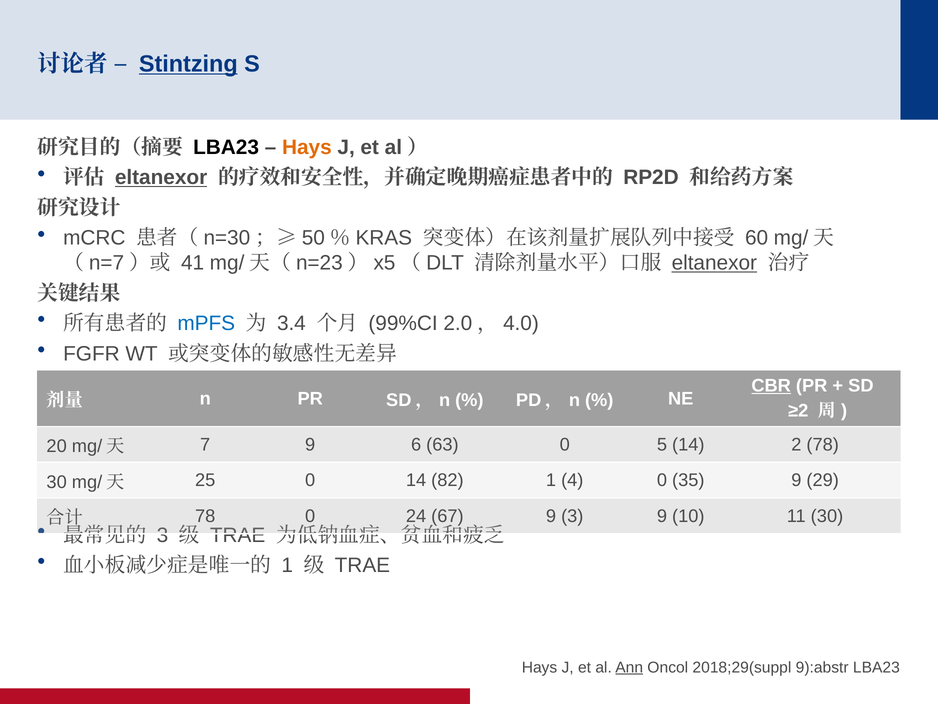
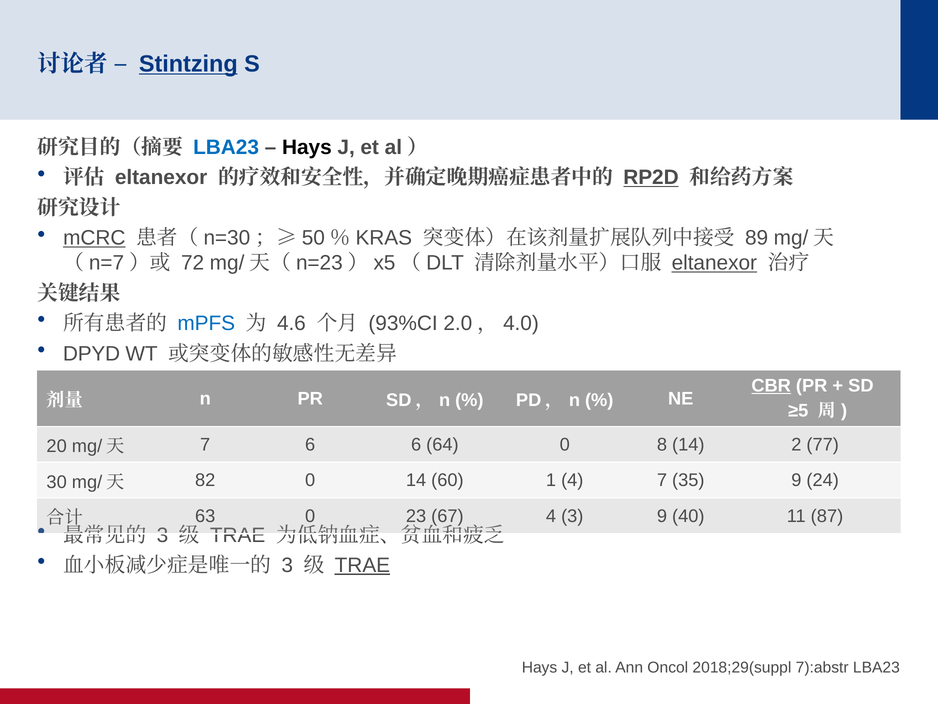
LBA23 at (226, 147) colour: black -> blue
Hays at (307, 147) colour: orange -> black
eltanexor at (161, 177) underline: present -> none
RP2D underline: none -> present
mCRC underline: none -> present
60: 60 -> 89
41: 41 -> 72
3.4: 3.4 -> 4.6
99%CI: 99%CI -> 93%CI
FGFR: FGFR -> DPYD
≥2: ≥2 -> ≥5
7 9: 9 -> 6
63: 63 -> 64
5: 5 -> 8
2 78: 78 -> 77
25: 25 -> 82
82: 82 -> 60
4 0: 0 -> 7
29: 29 -> 24
78 at (205, 516): 78 -> 63
24: 24 -> 23
67 9: 9 -> 4
10: 10 -> 40
11 30: 30 -> 87
1 at (287, 565): 1 -> 3
TRAE at (362, 565) underline: none -> present
Ann underline: present -> none
9):abstr: 9):abstr -> 7):abstr
